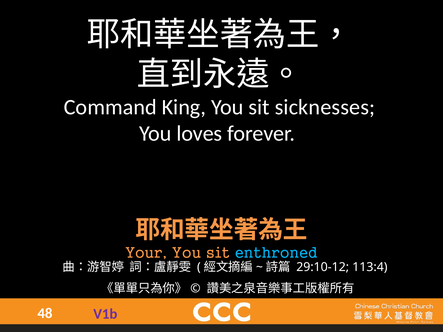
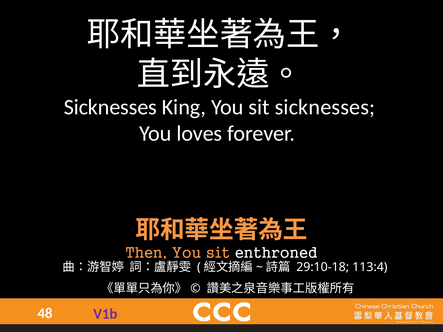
Command at (110, 107): Command -> Sicknesses
Your: Your -> Then
enthroned colour: light blue -> white
29:10-12: 29:10-12 -> 29:10-18
